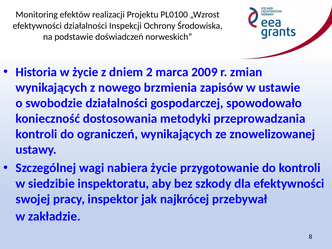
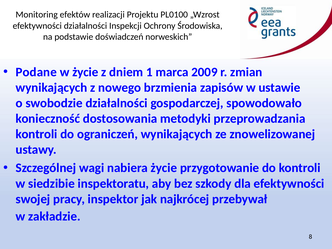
Historia: Historia -> Podane
2: 2 -> 1
